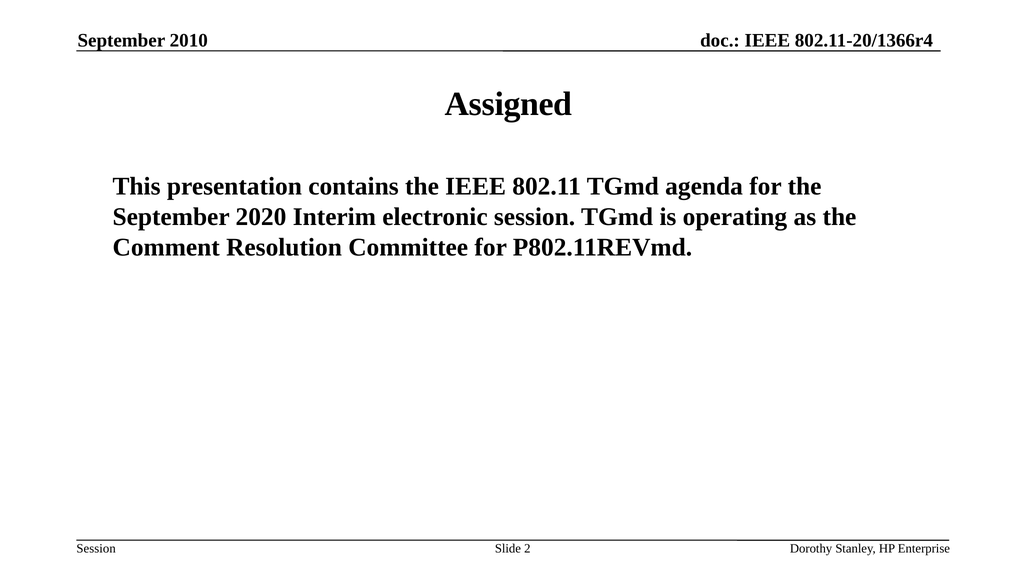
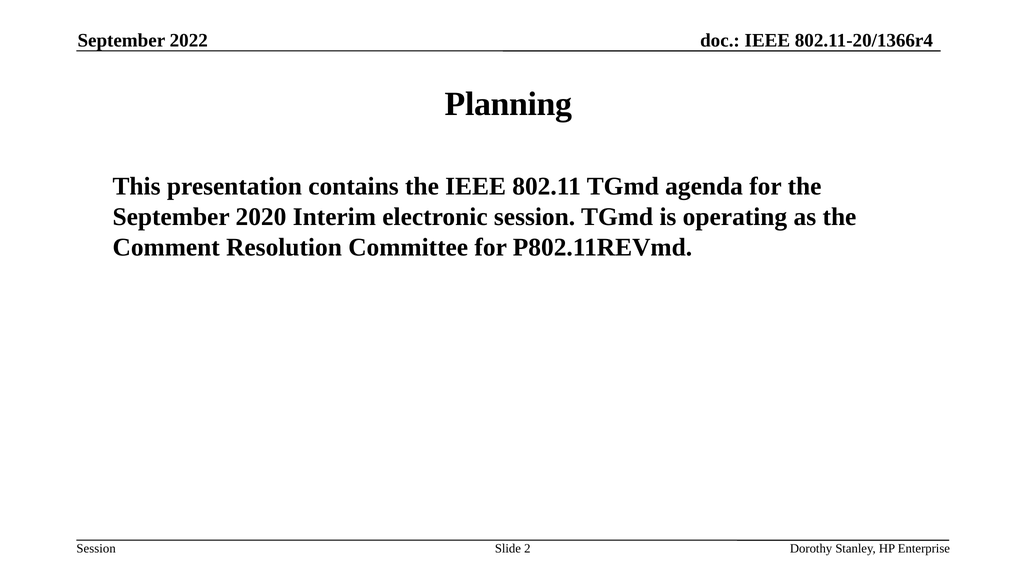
2010: 2010 -> 2022
Assigned: Assigned -> Planning
